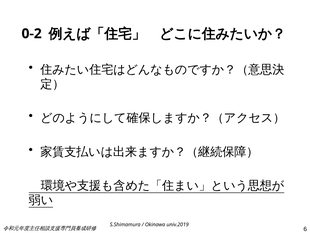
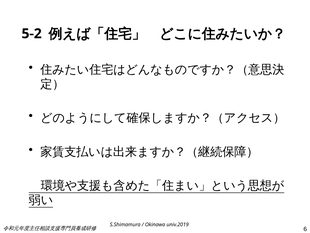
0-2: 0-2 -> 5-2
